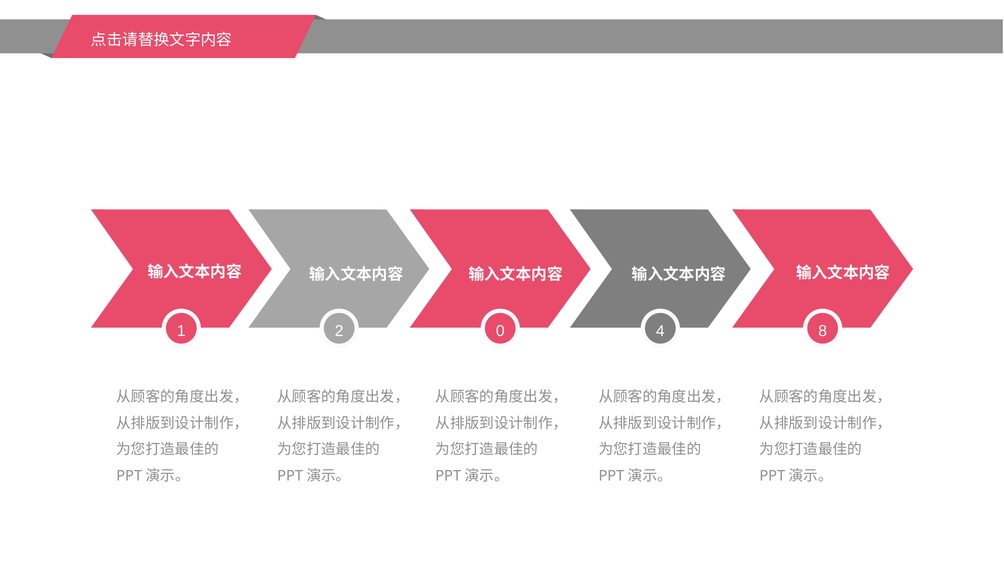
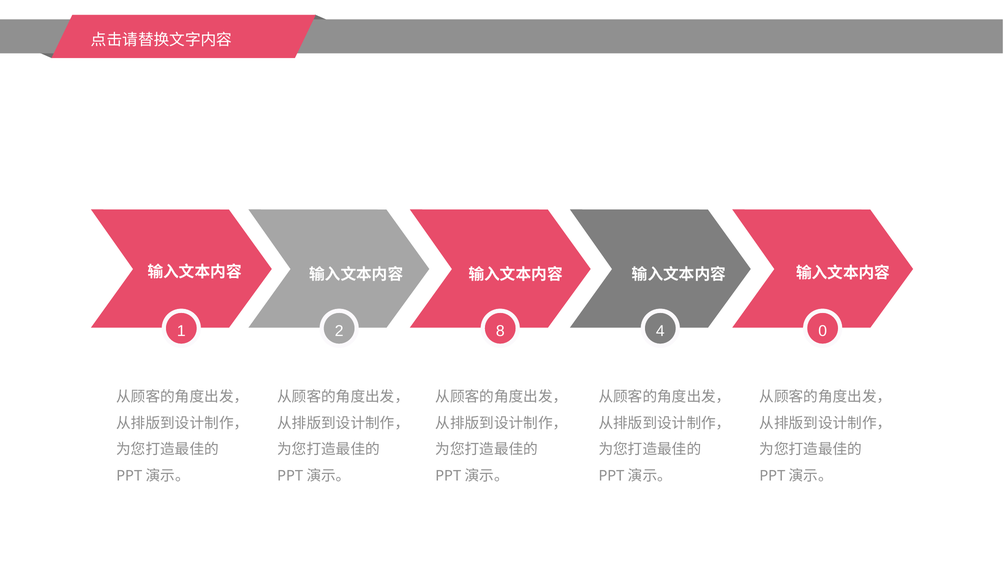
0: 0 -> 8
8: 8 -> 0
